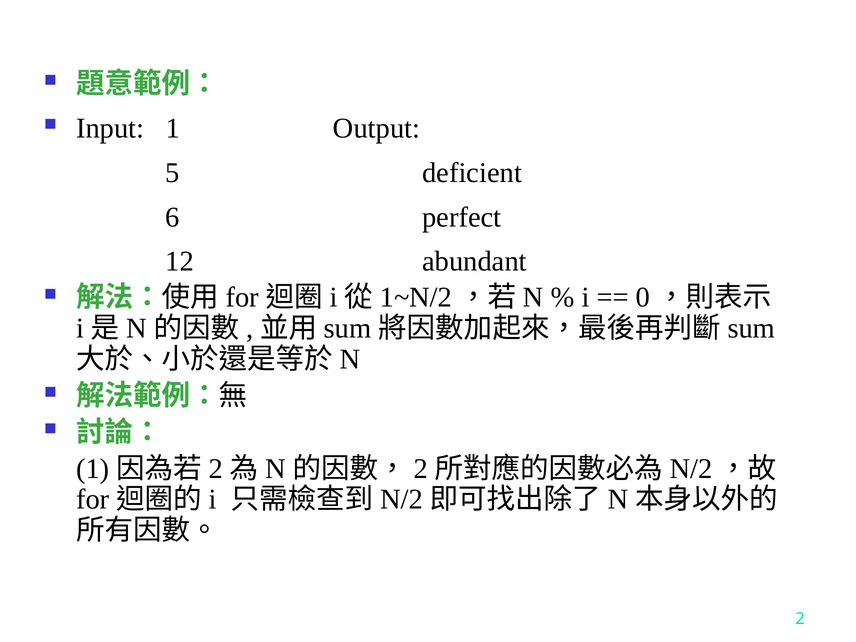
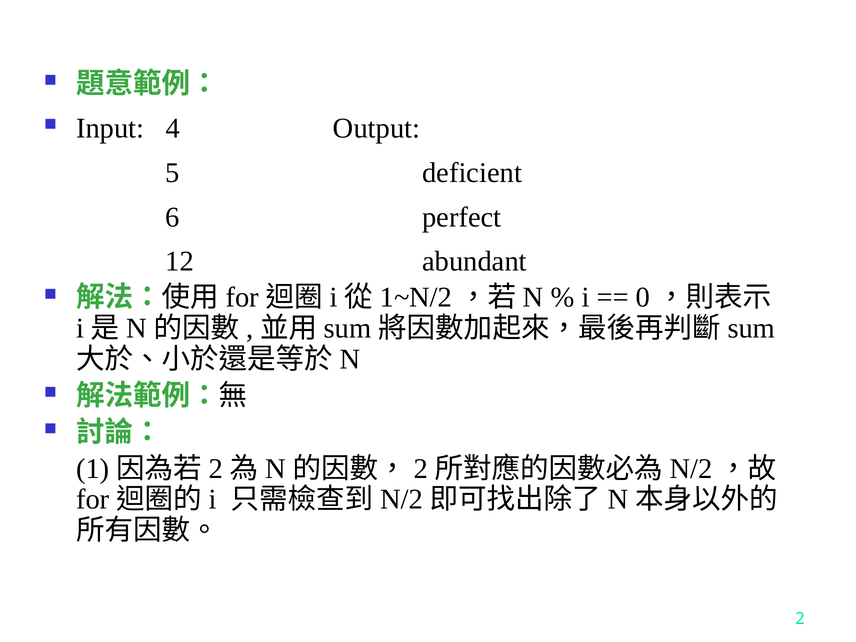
1: 1 -> 4
